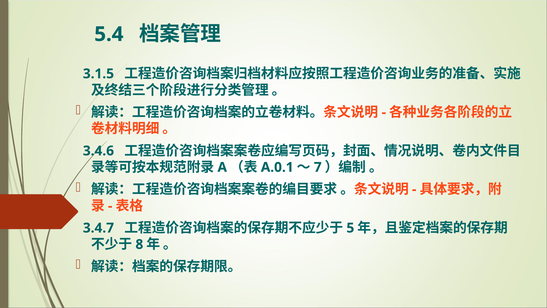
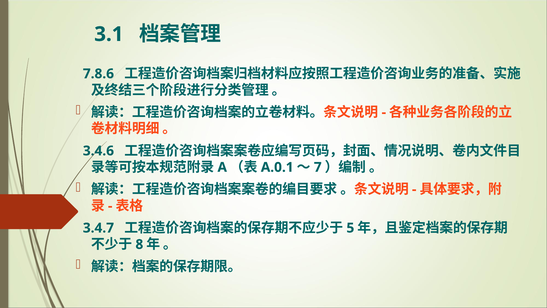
5.4: 5.4 -> 3.1
3.1.5: 3.1.5 -> 7.8.6
